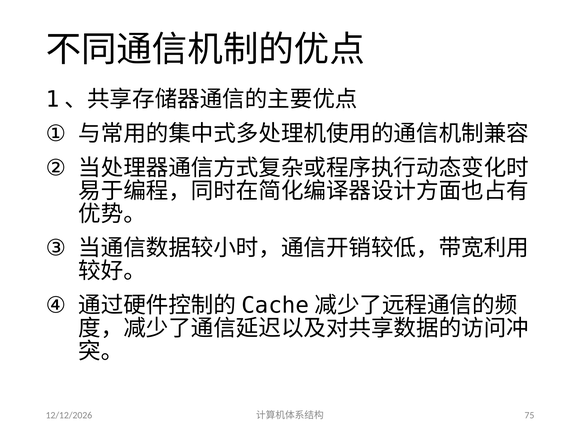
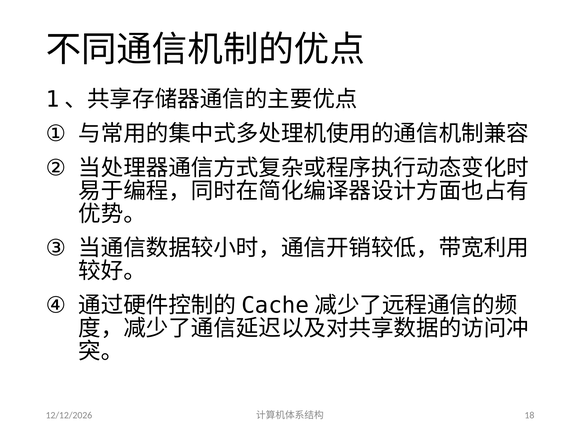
75: 75 -> 18
